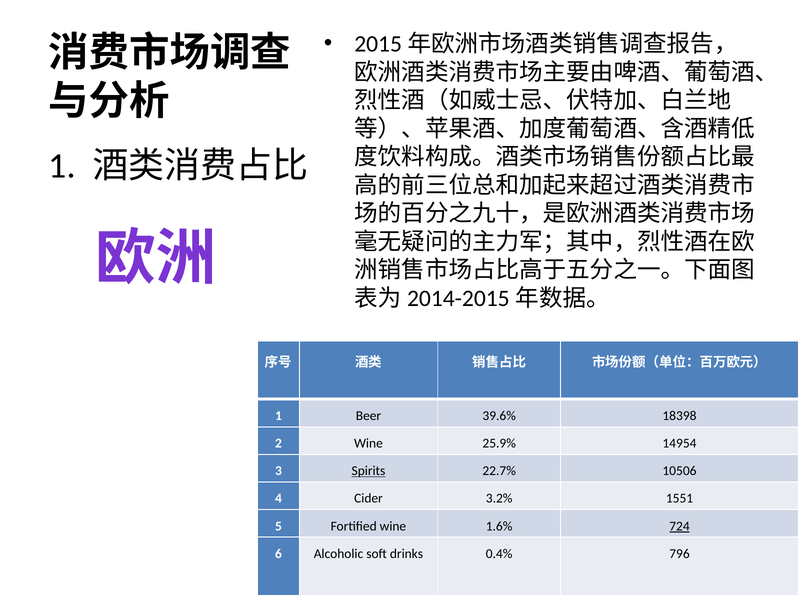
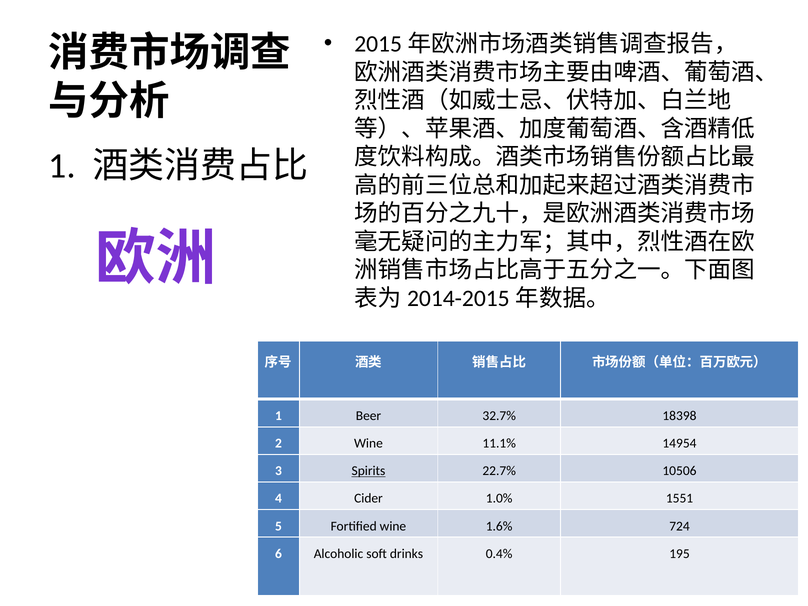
39.6%: 39.6% -> 32.7%
25.9%: 25.9% -> 11.1%
3.2%: 3.2% -> 1.0%
724 underline: present -> none
796: 796 -> 195
